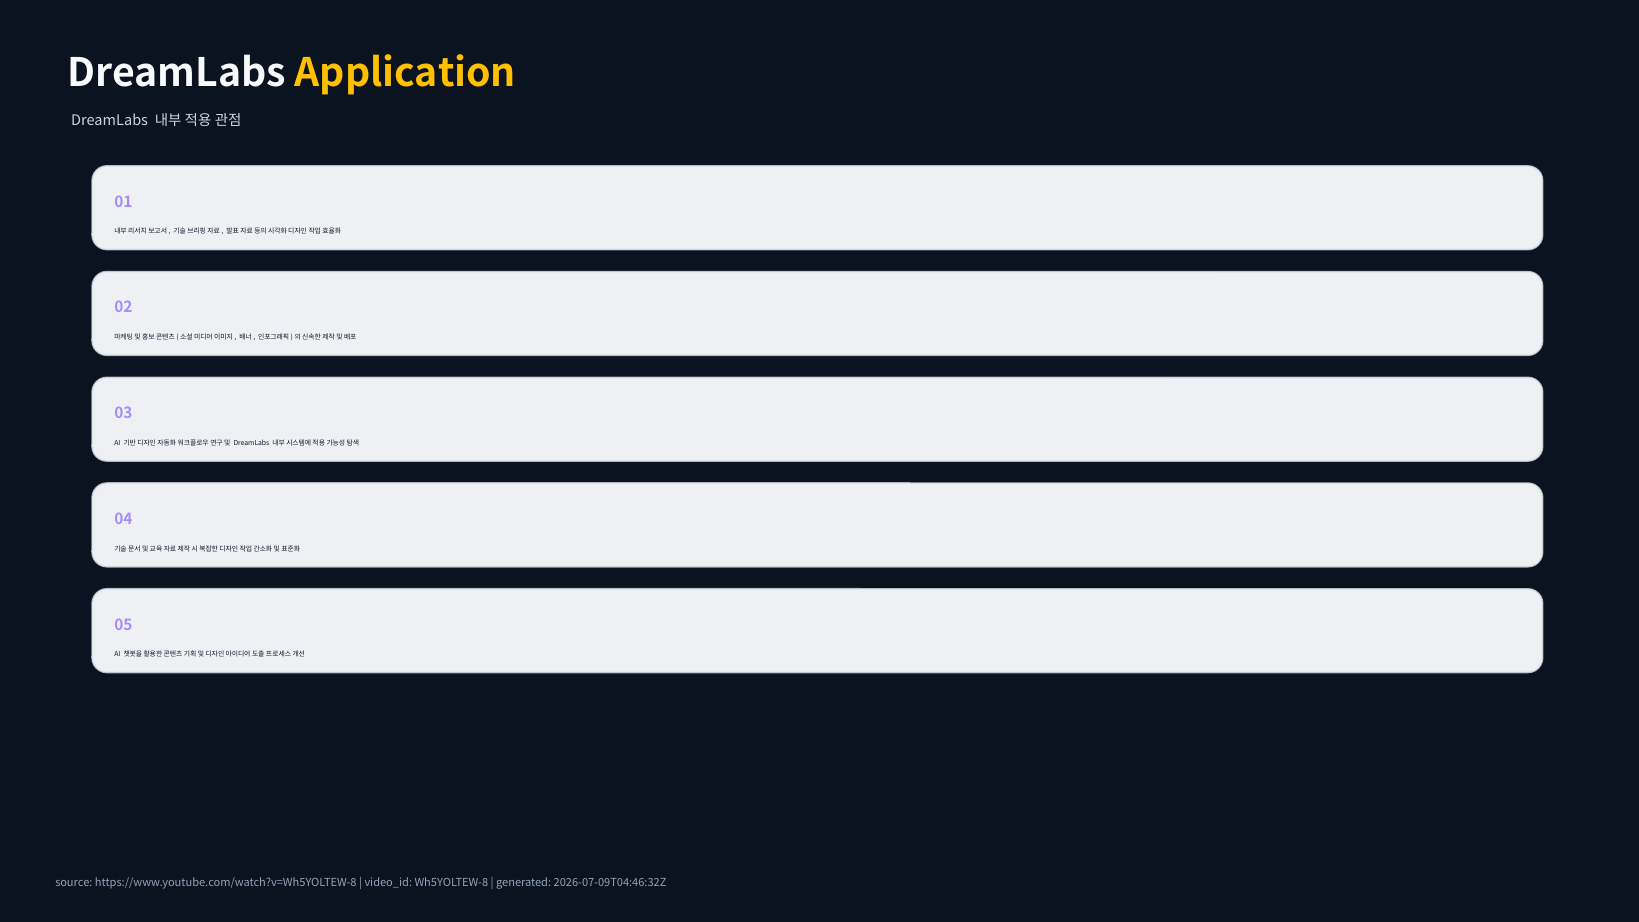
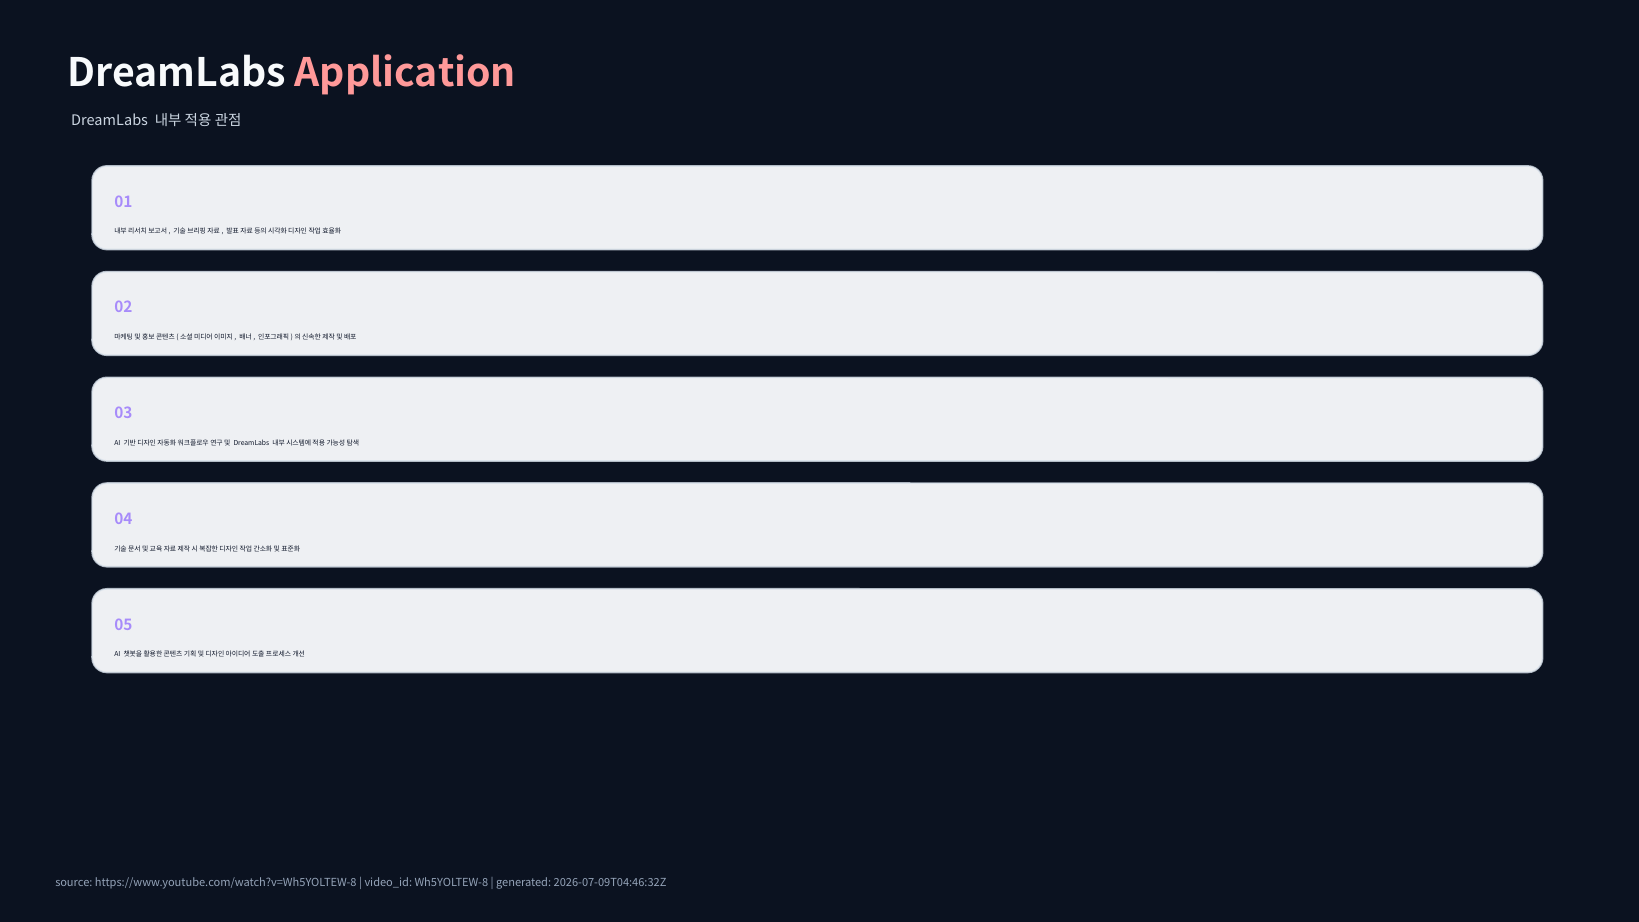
Application colour: yellow -> pink
